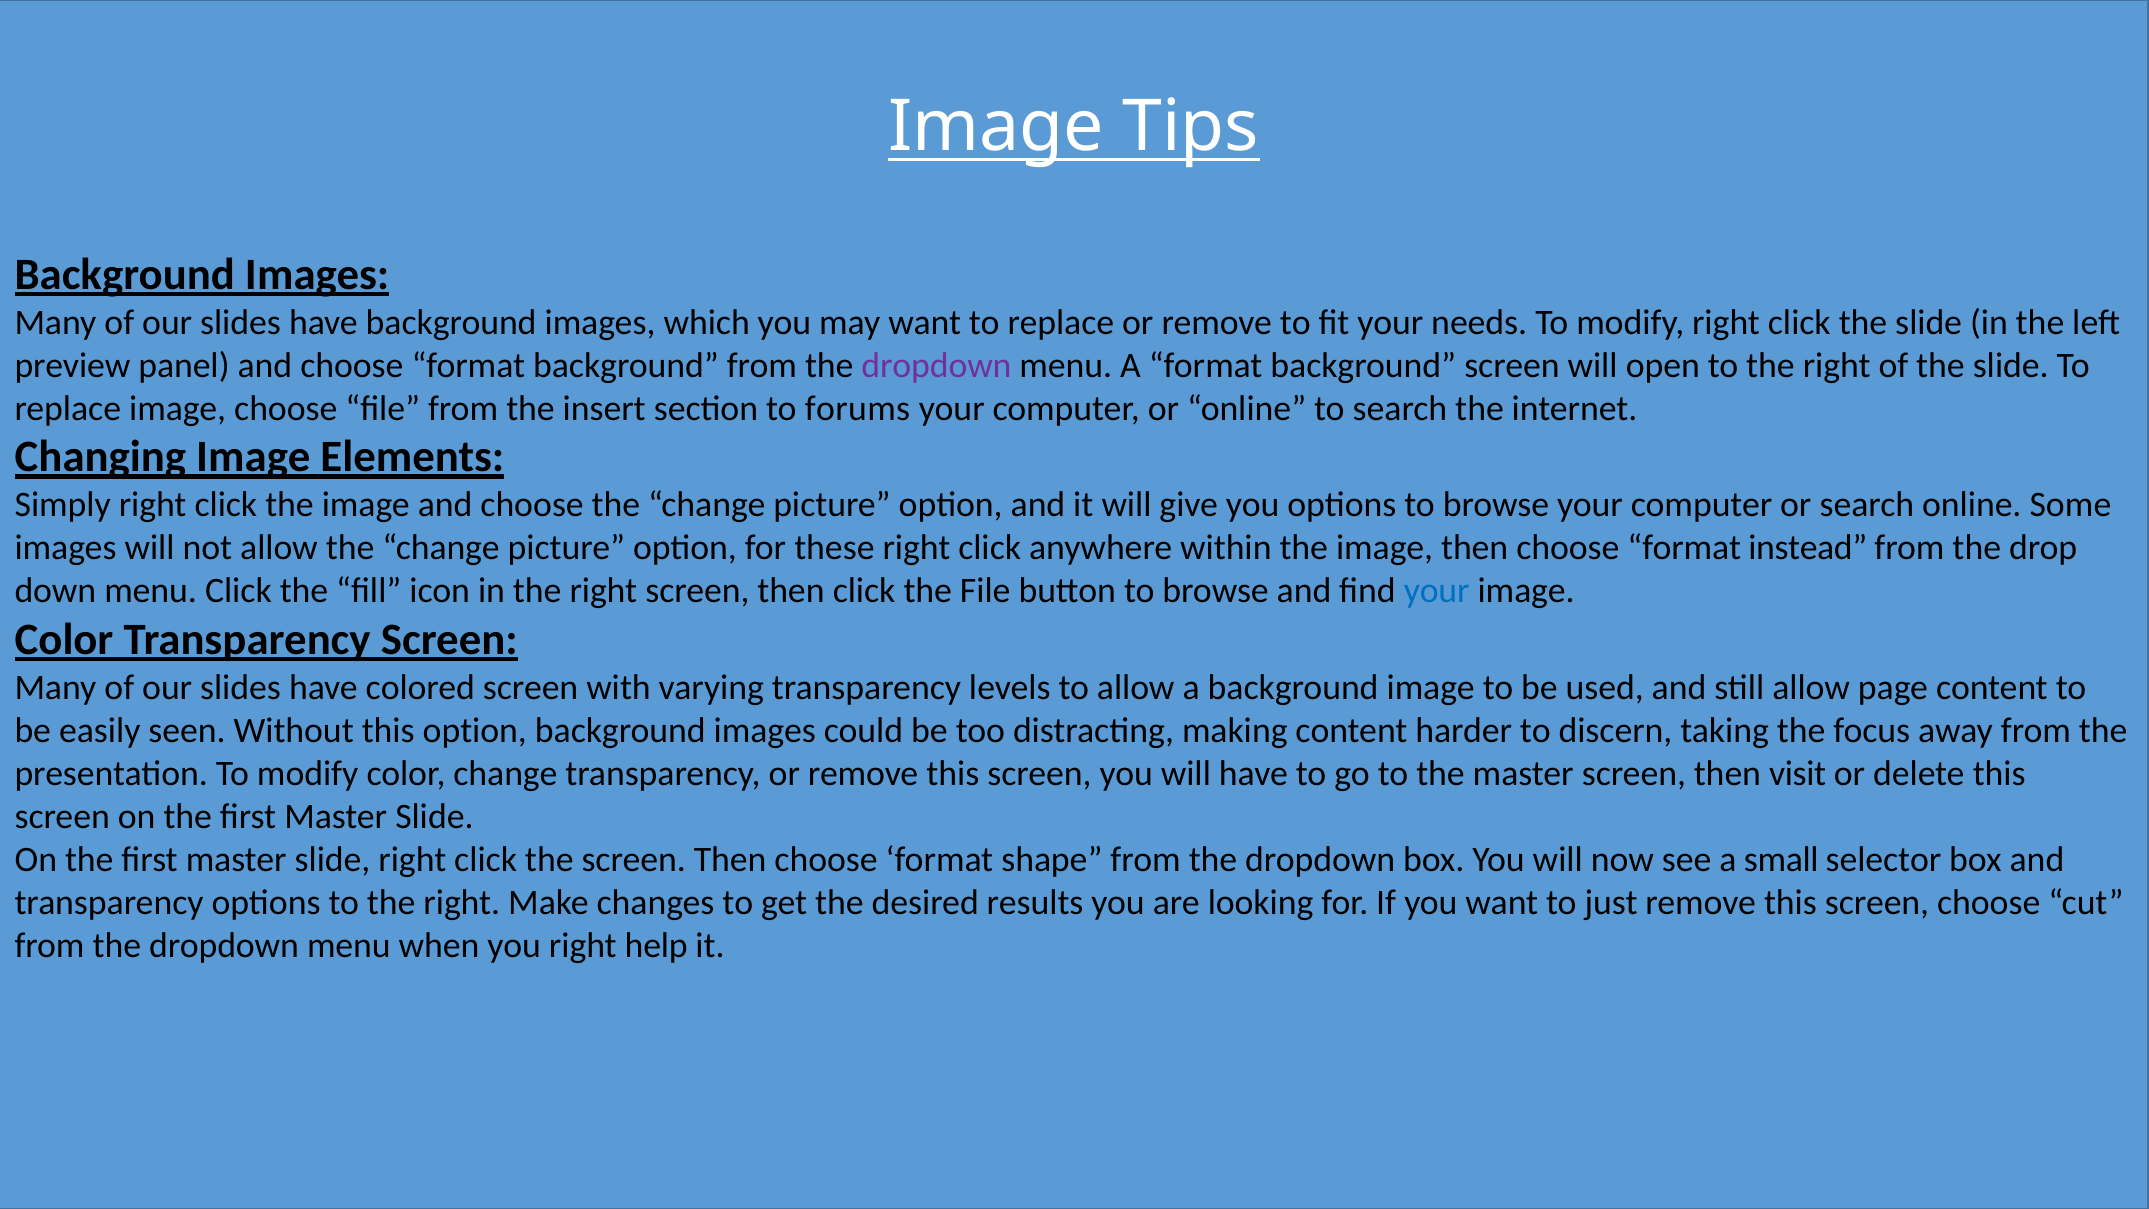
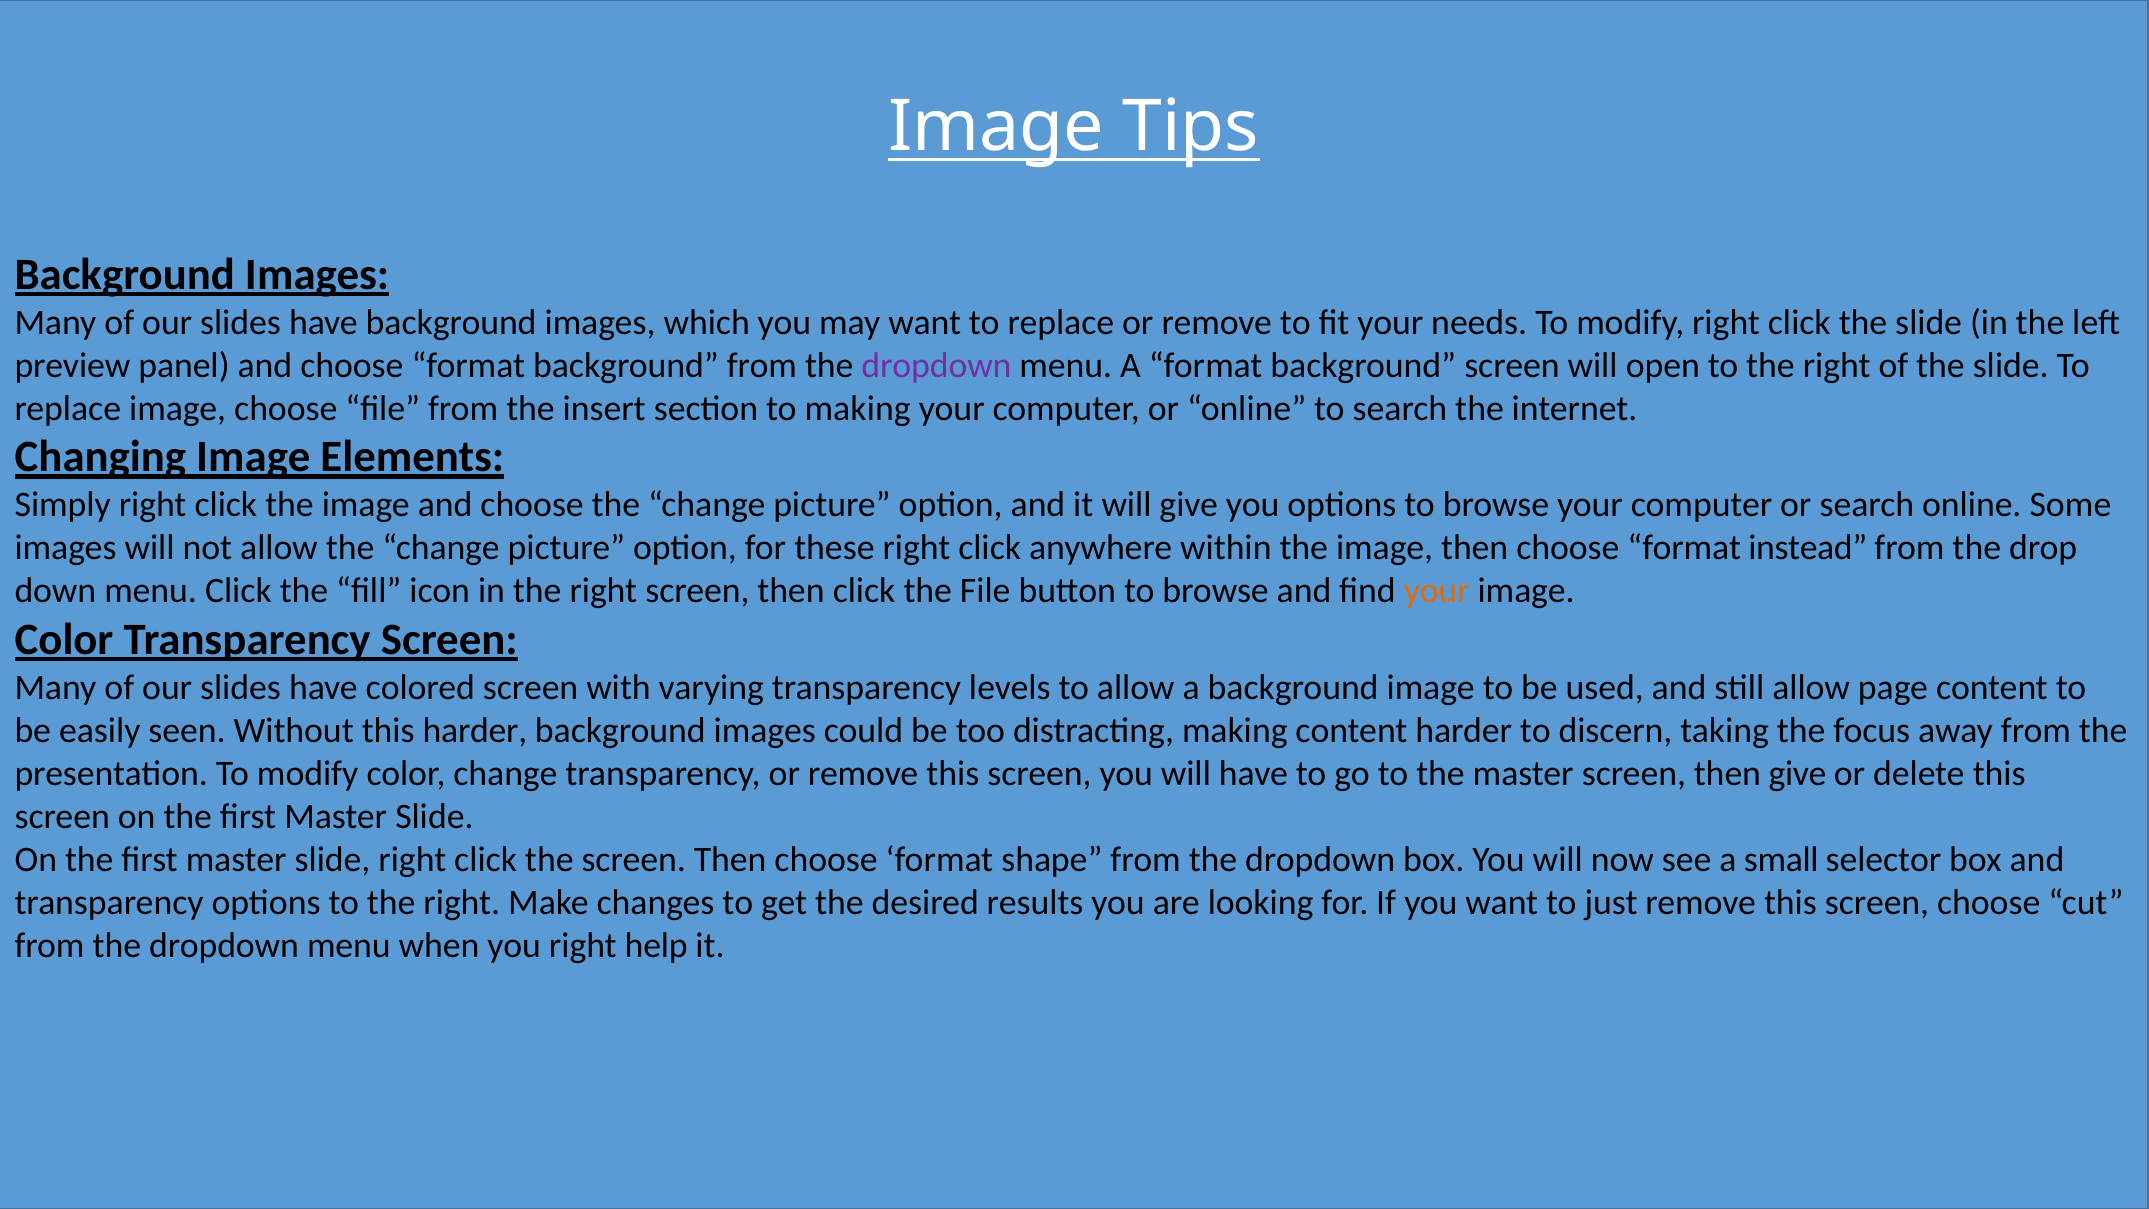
to forums: forums -> making
your at (1437, 591) colour: blue -> orange
this option: option -> harder
then visit: visit -> give
